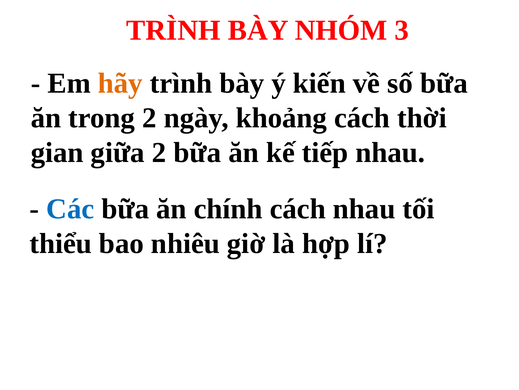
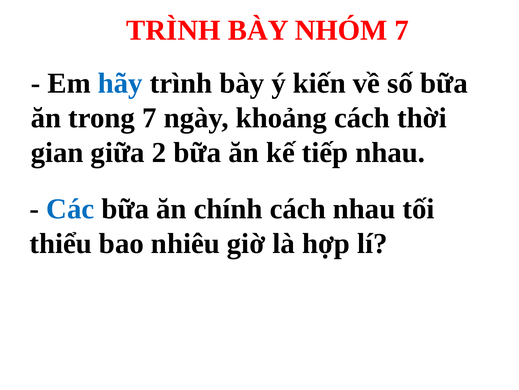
NHÓM 3: 3 -> 7
hãy colour: orange -> blue
trong 2: 2 -> 7
